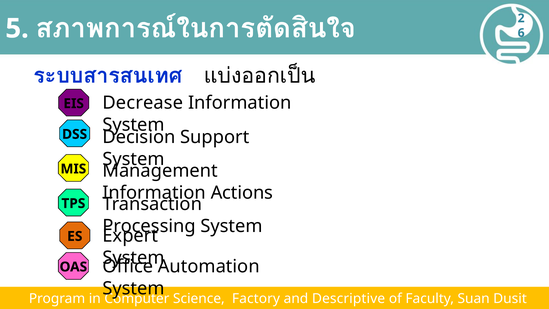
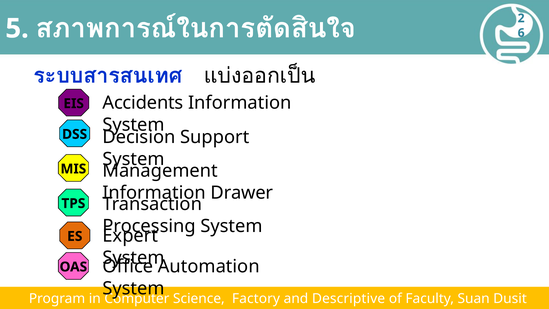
Decrease: Decrease -> Accidents
Actions: Actions -> Drawer
